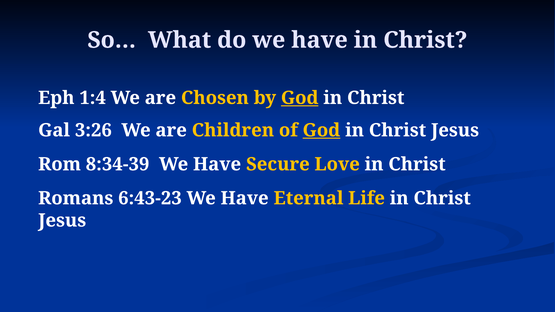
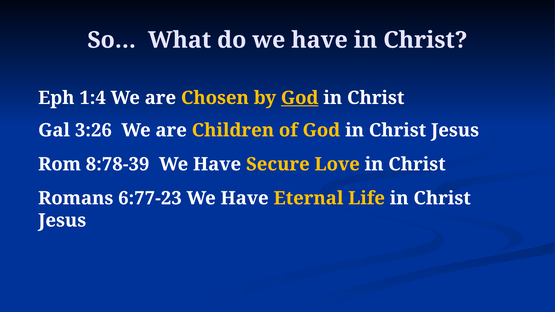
God at (321, 130) underline: present -> none
8:34-39: 8:34-39 -> 8:78-39
6:43-23: 6:43-23 -> 6:77-23
